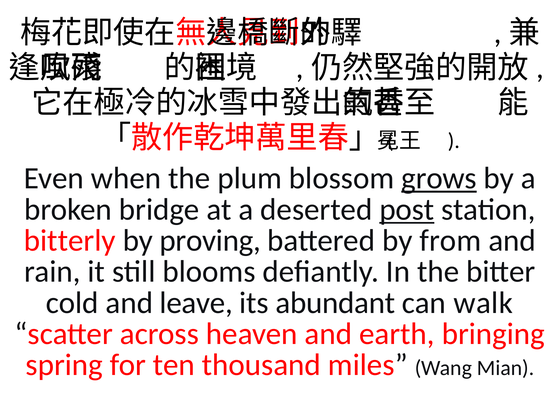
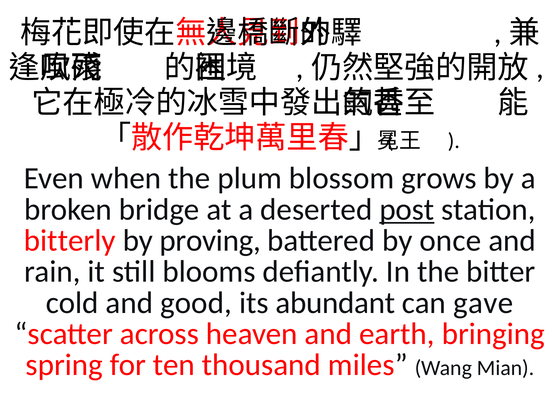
grows underline: present -> none
from: from -> once
leave: leave -> good
walk: walk -> gave
